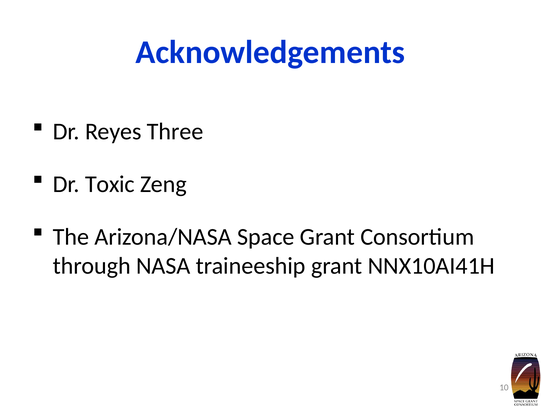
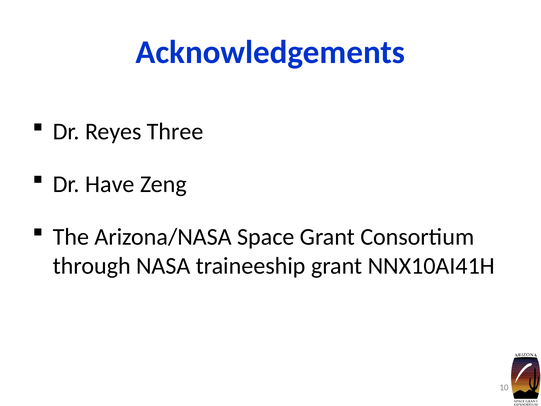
Toxic: Toxic -> Have
